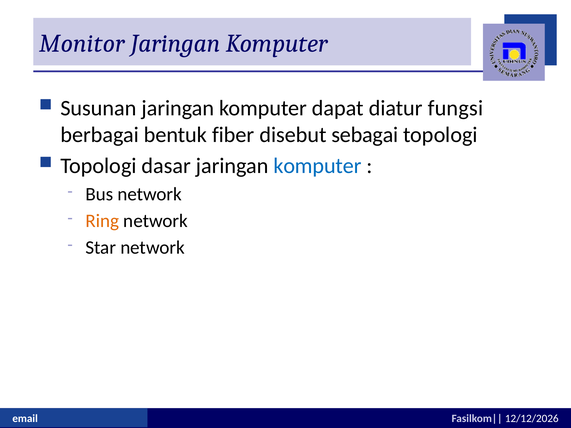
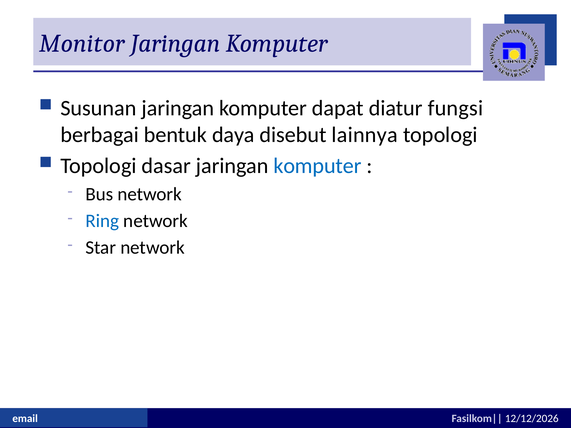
fiber: fiber -> daya
sebagai: sebagai -> lainnya
Ring colour: orange -> blue
